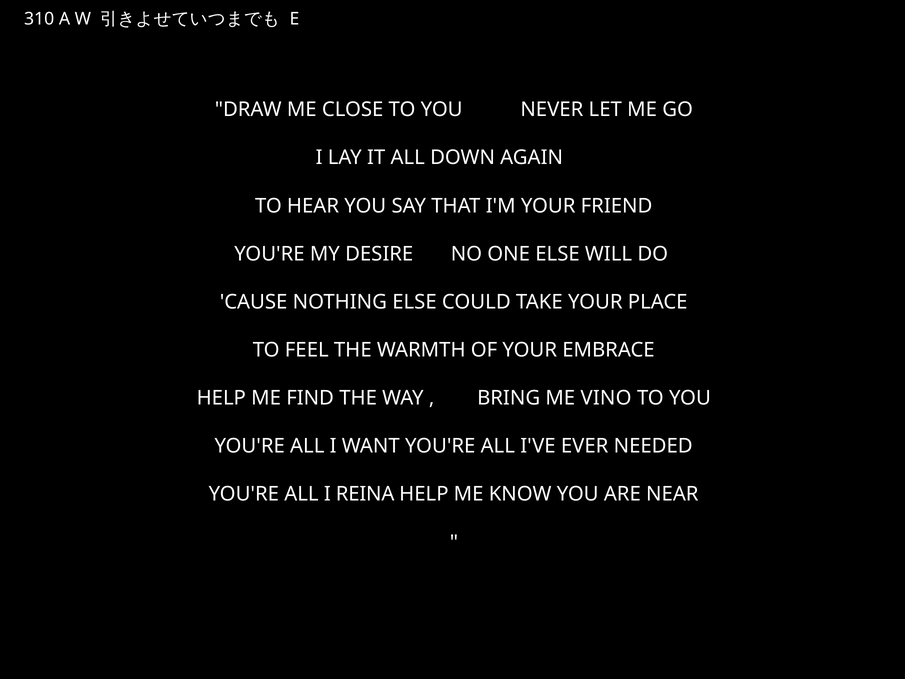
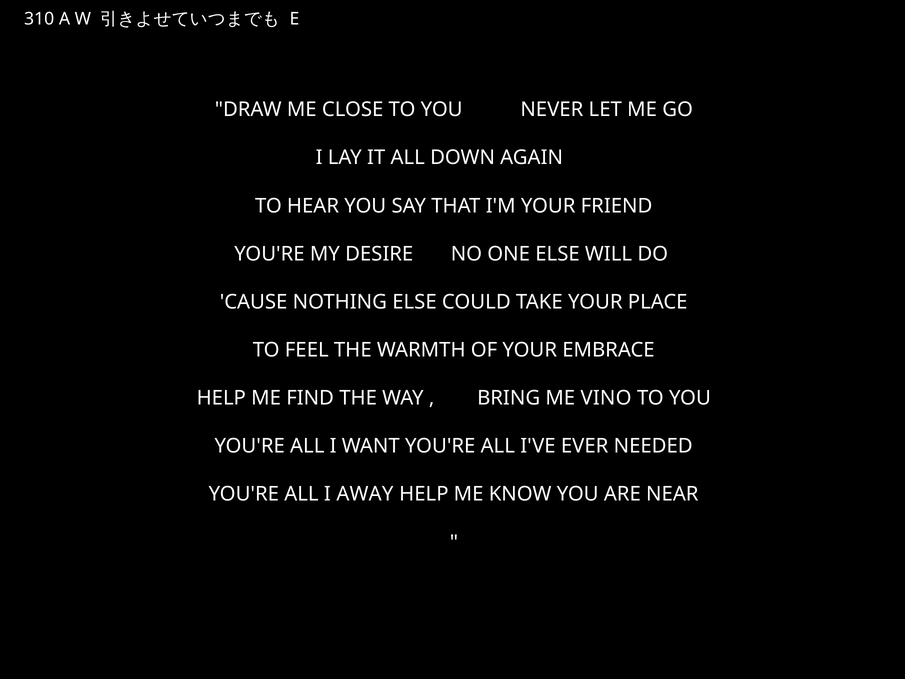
REINA: REINA -> AWAY
